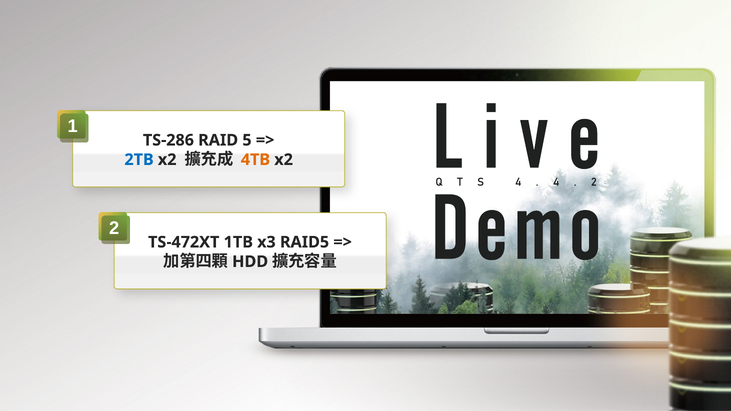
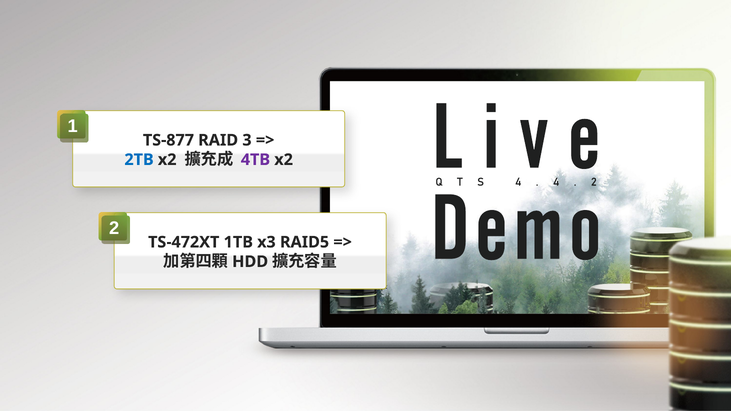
TS-286: TS-286 -> TS-877
5: 5 -> 3
4TB colour: orange -> purple
